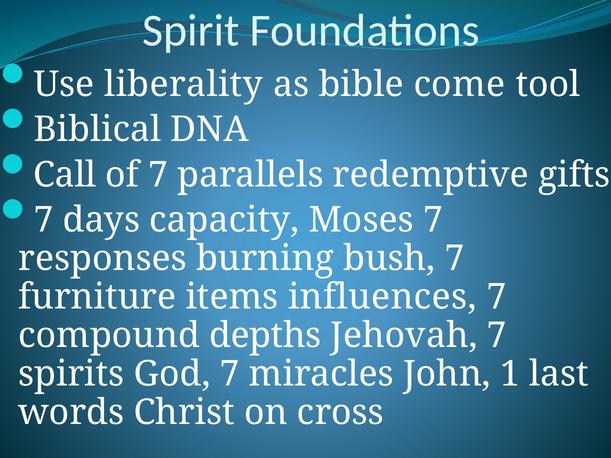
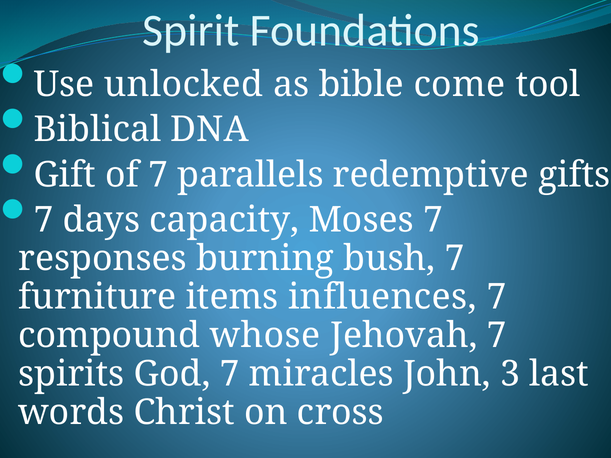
liberality: liberality -> unlocked
Call: Call -> Gift
depths: depths -> whose
1: 1 -> 3
